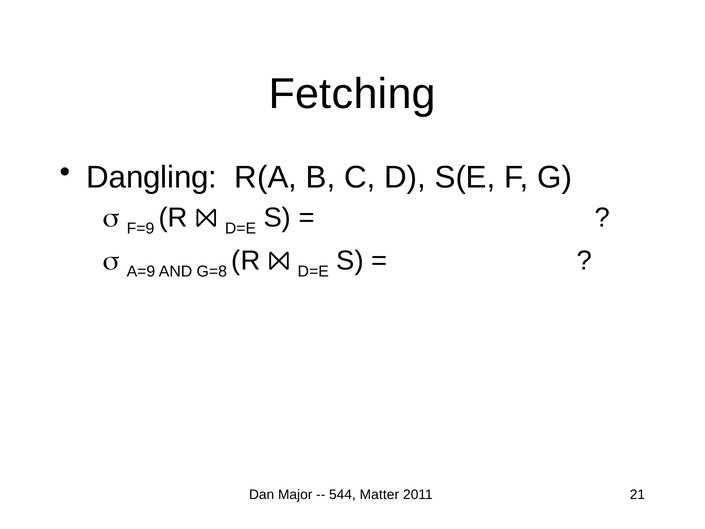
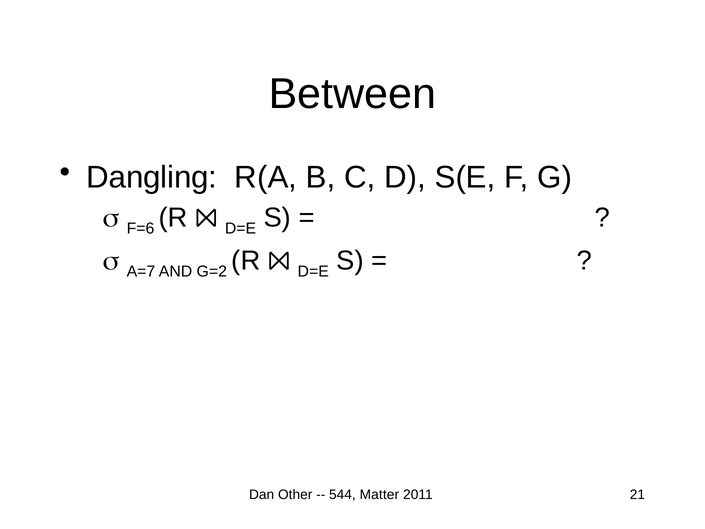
Fetching: Fetching -> Between
F=9: F=9 -> F=6
A=9: A=9 -> A=7
G=8: G=8 -> G=2
Major: Major -> Other
